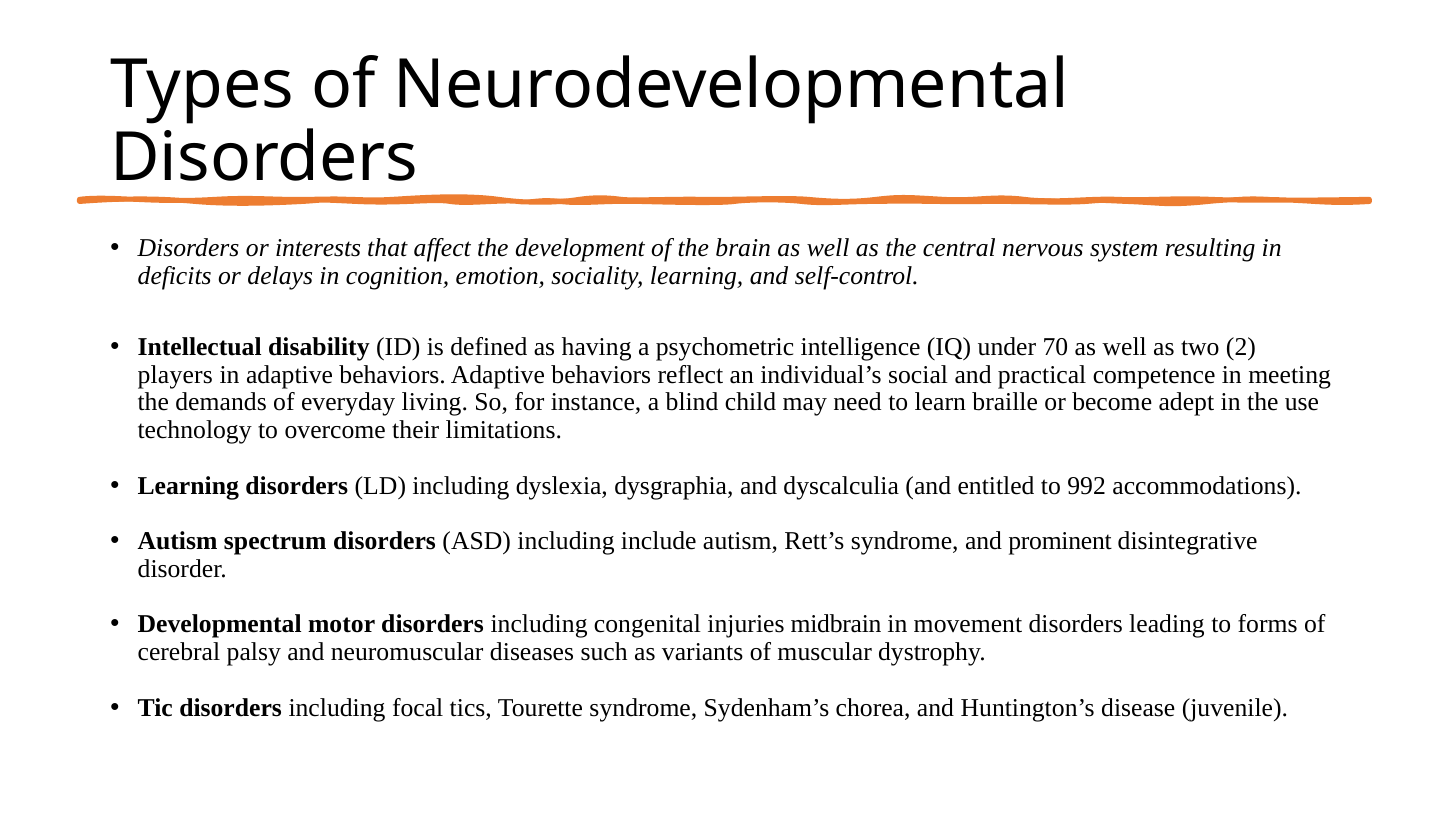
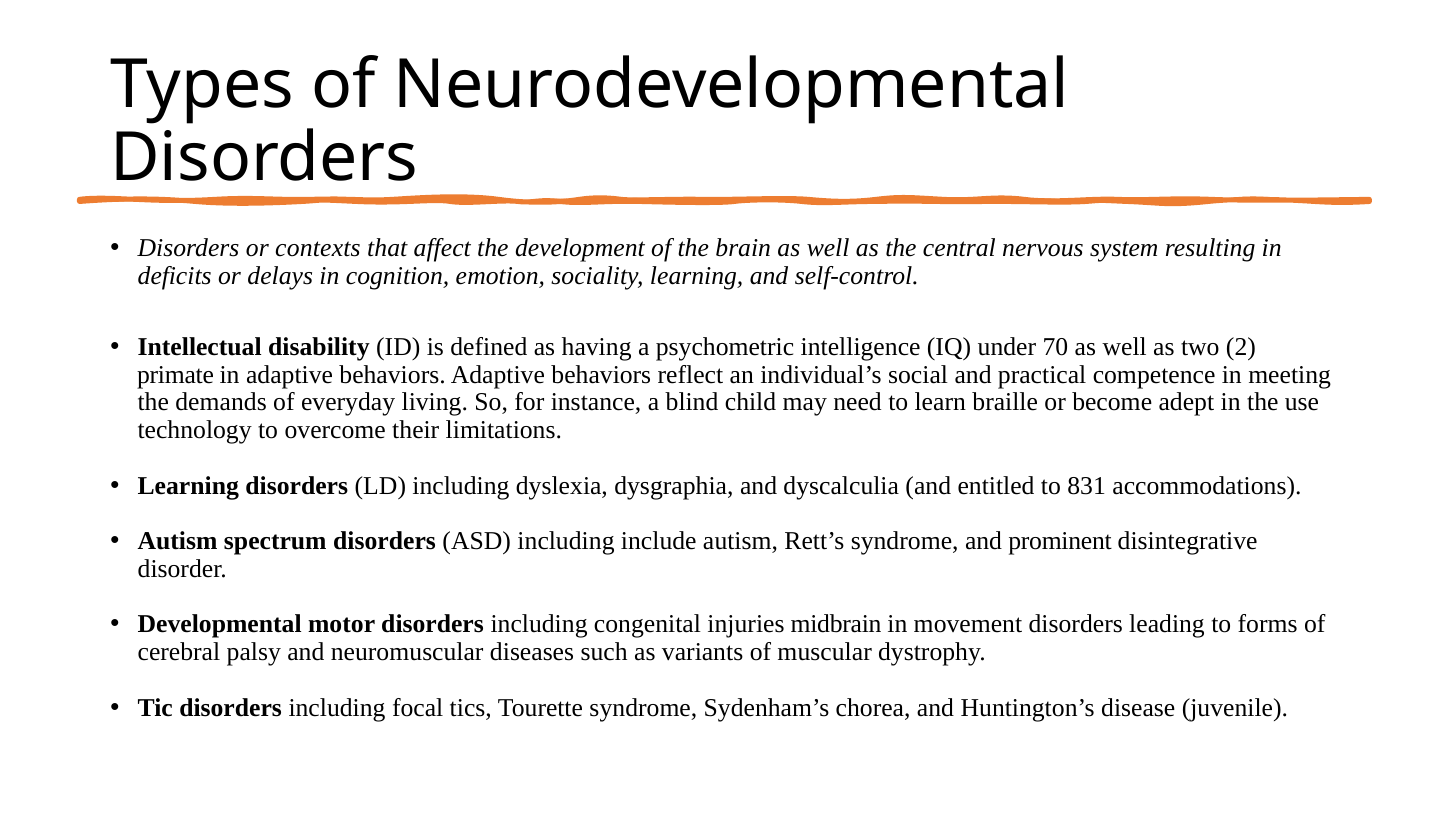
interests: interests -> contexts
players: players -> primate
992: 992 -> 831
